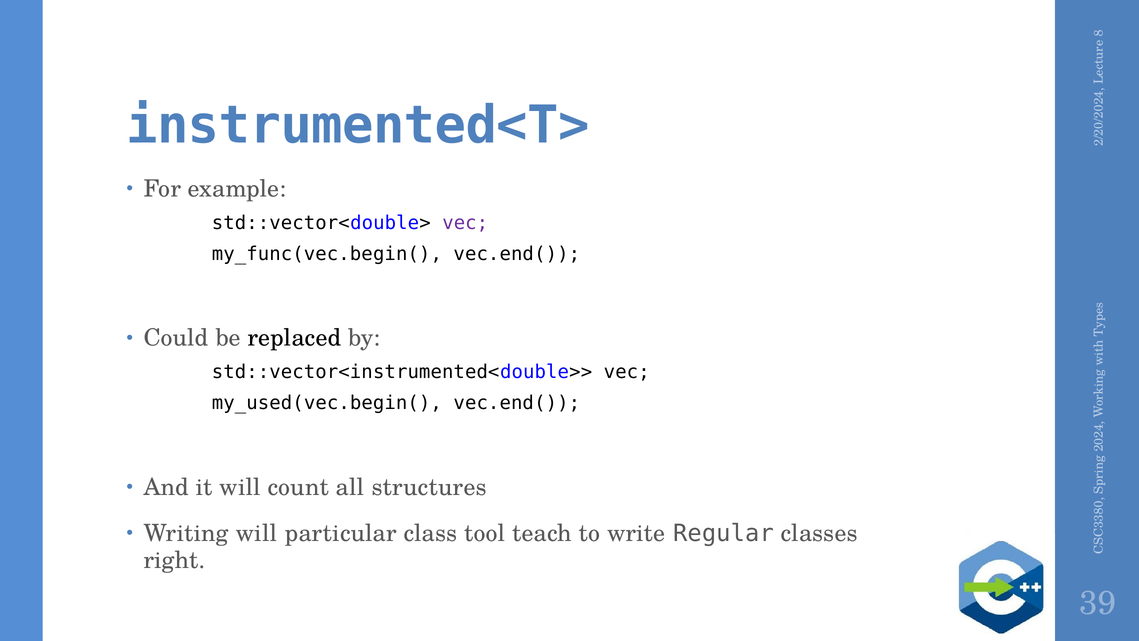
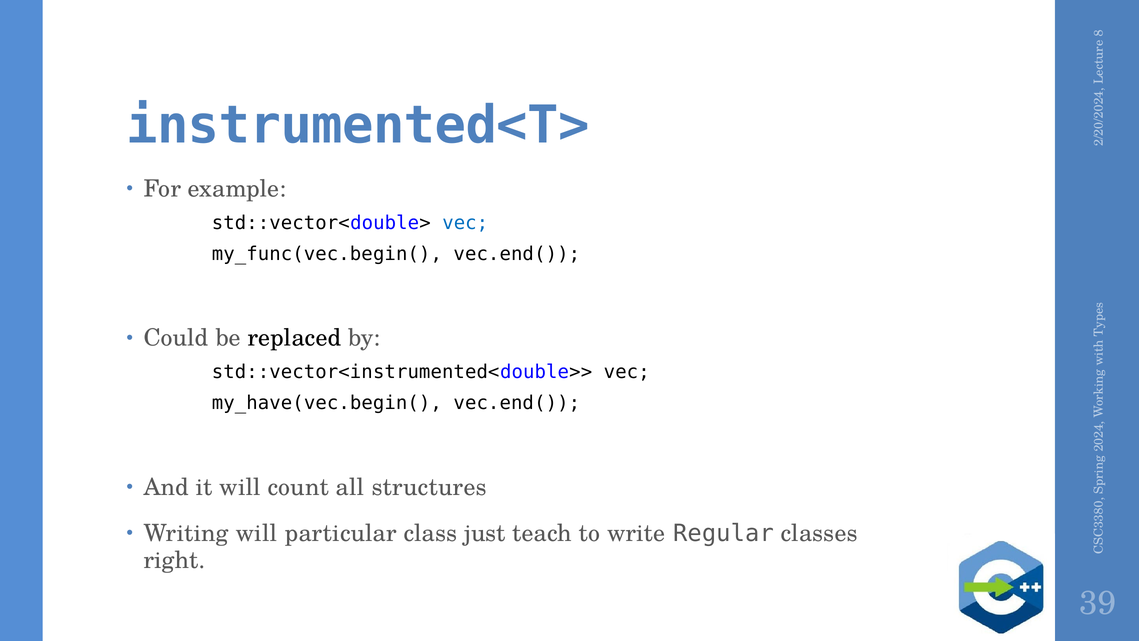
vec at (465, 223) colour: purple -> blue
my_used(vec.begin(: my_used(vec.begin( -> my_have(vec.begin(
tool: tool -> just
